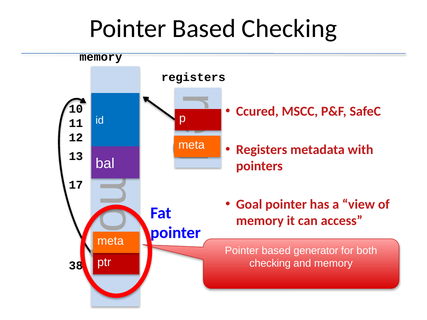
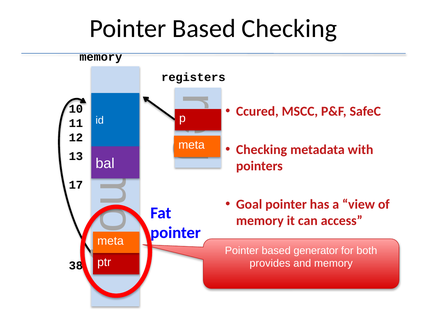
Registers at (262, 150): Registers -> Checking
checking at (270, 264): checking -> provides
